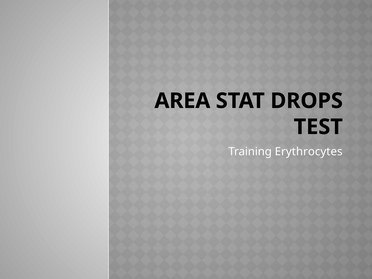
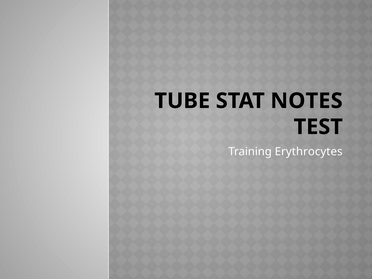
AREA: AREA -> TUBE
DROPS: DROPS -> NOTES
